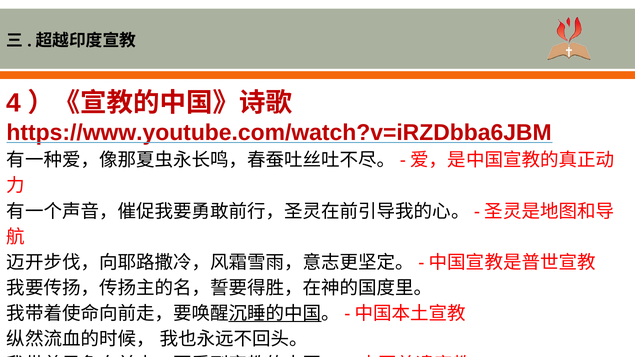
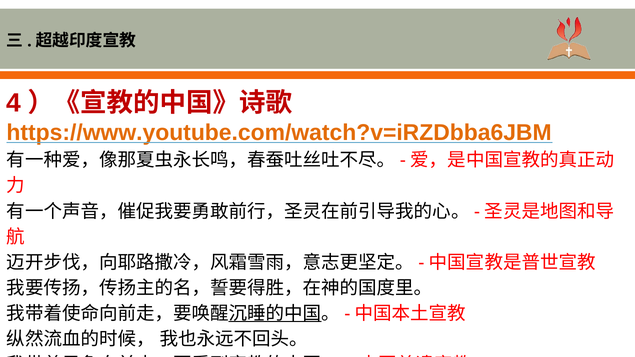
https://www.youtube.com/watch?v=iRZDbba6JBM colour: red -> orange
